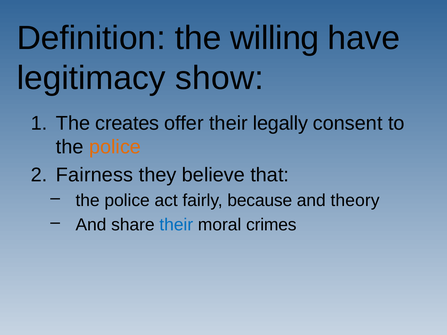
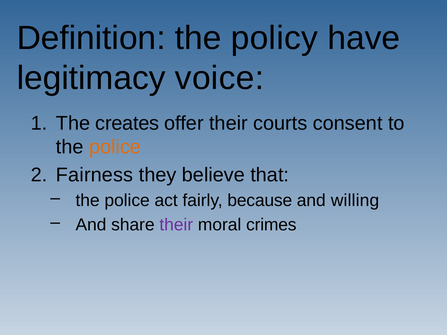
willing: willing -> policy
show: show -> voice
legally: legally -> courts
theory: theory -> willing
their at (176, 225) colour: blue -> purple
